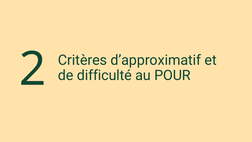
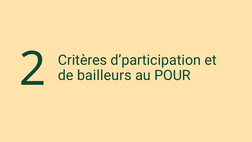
d’approximatif: d’approximatif -> d’participation
difficulté: difficulté -> bailleurs
